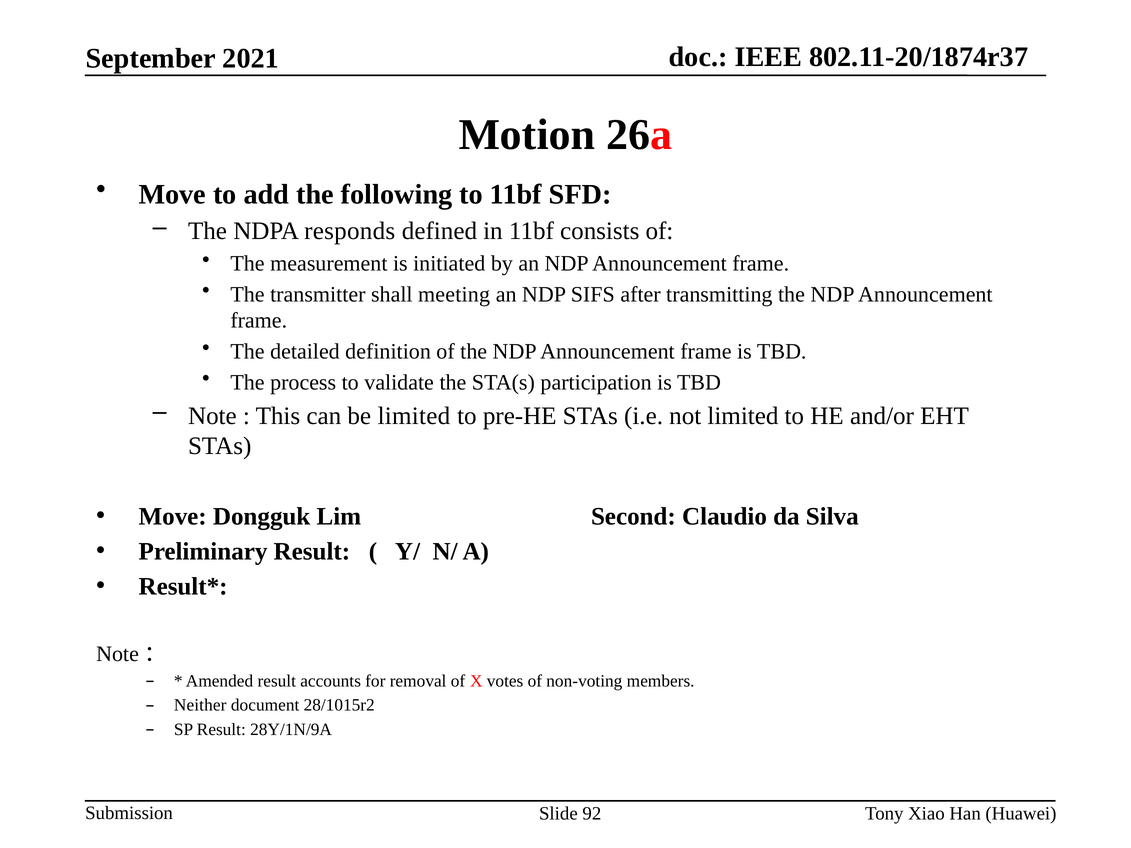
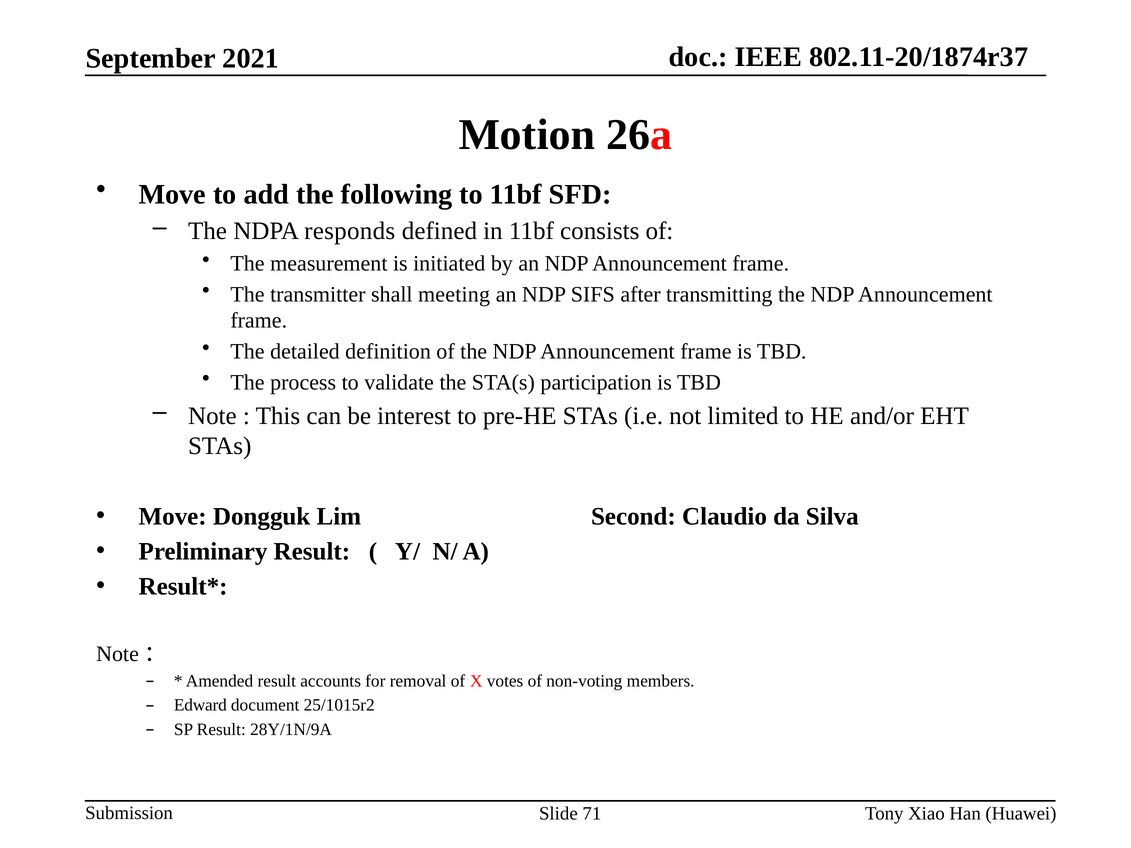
be limited: limited -> interest
Neither: Neither -> Edward
28/1015r2: 28/1015r2 -> 25/1015r2
92: 92 -> 71
